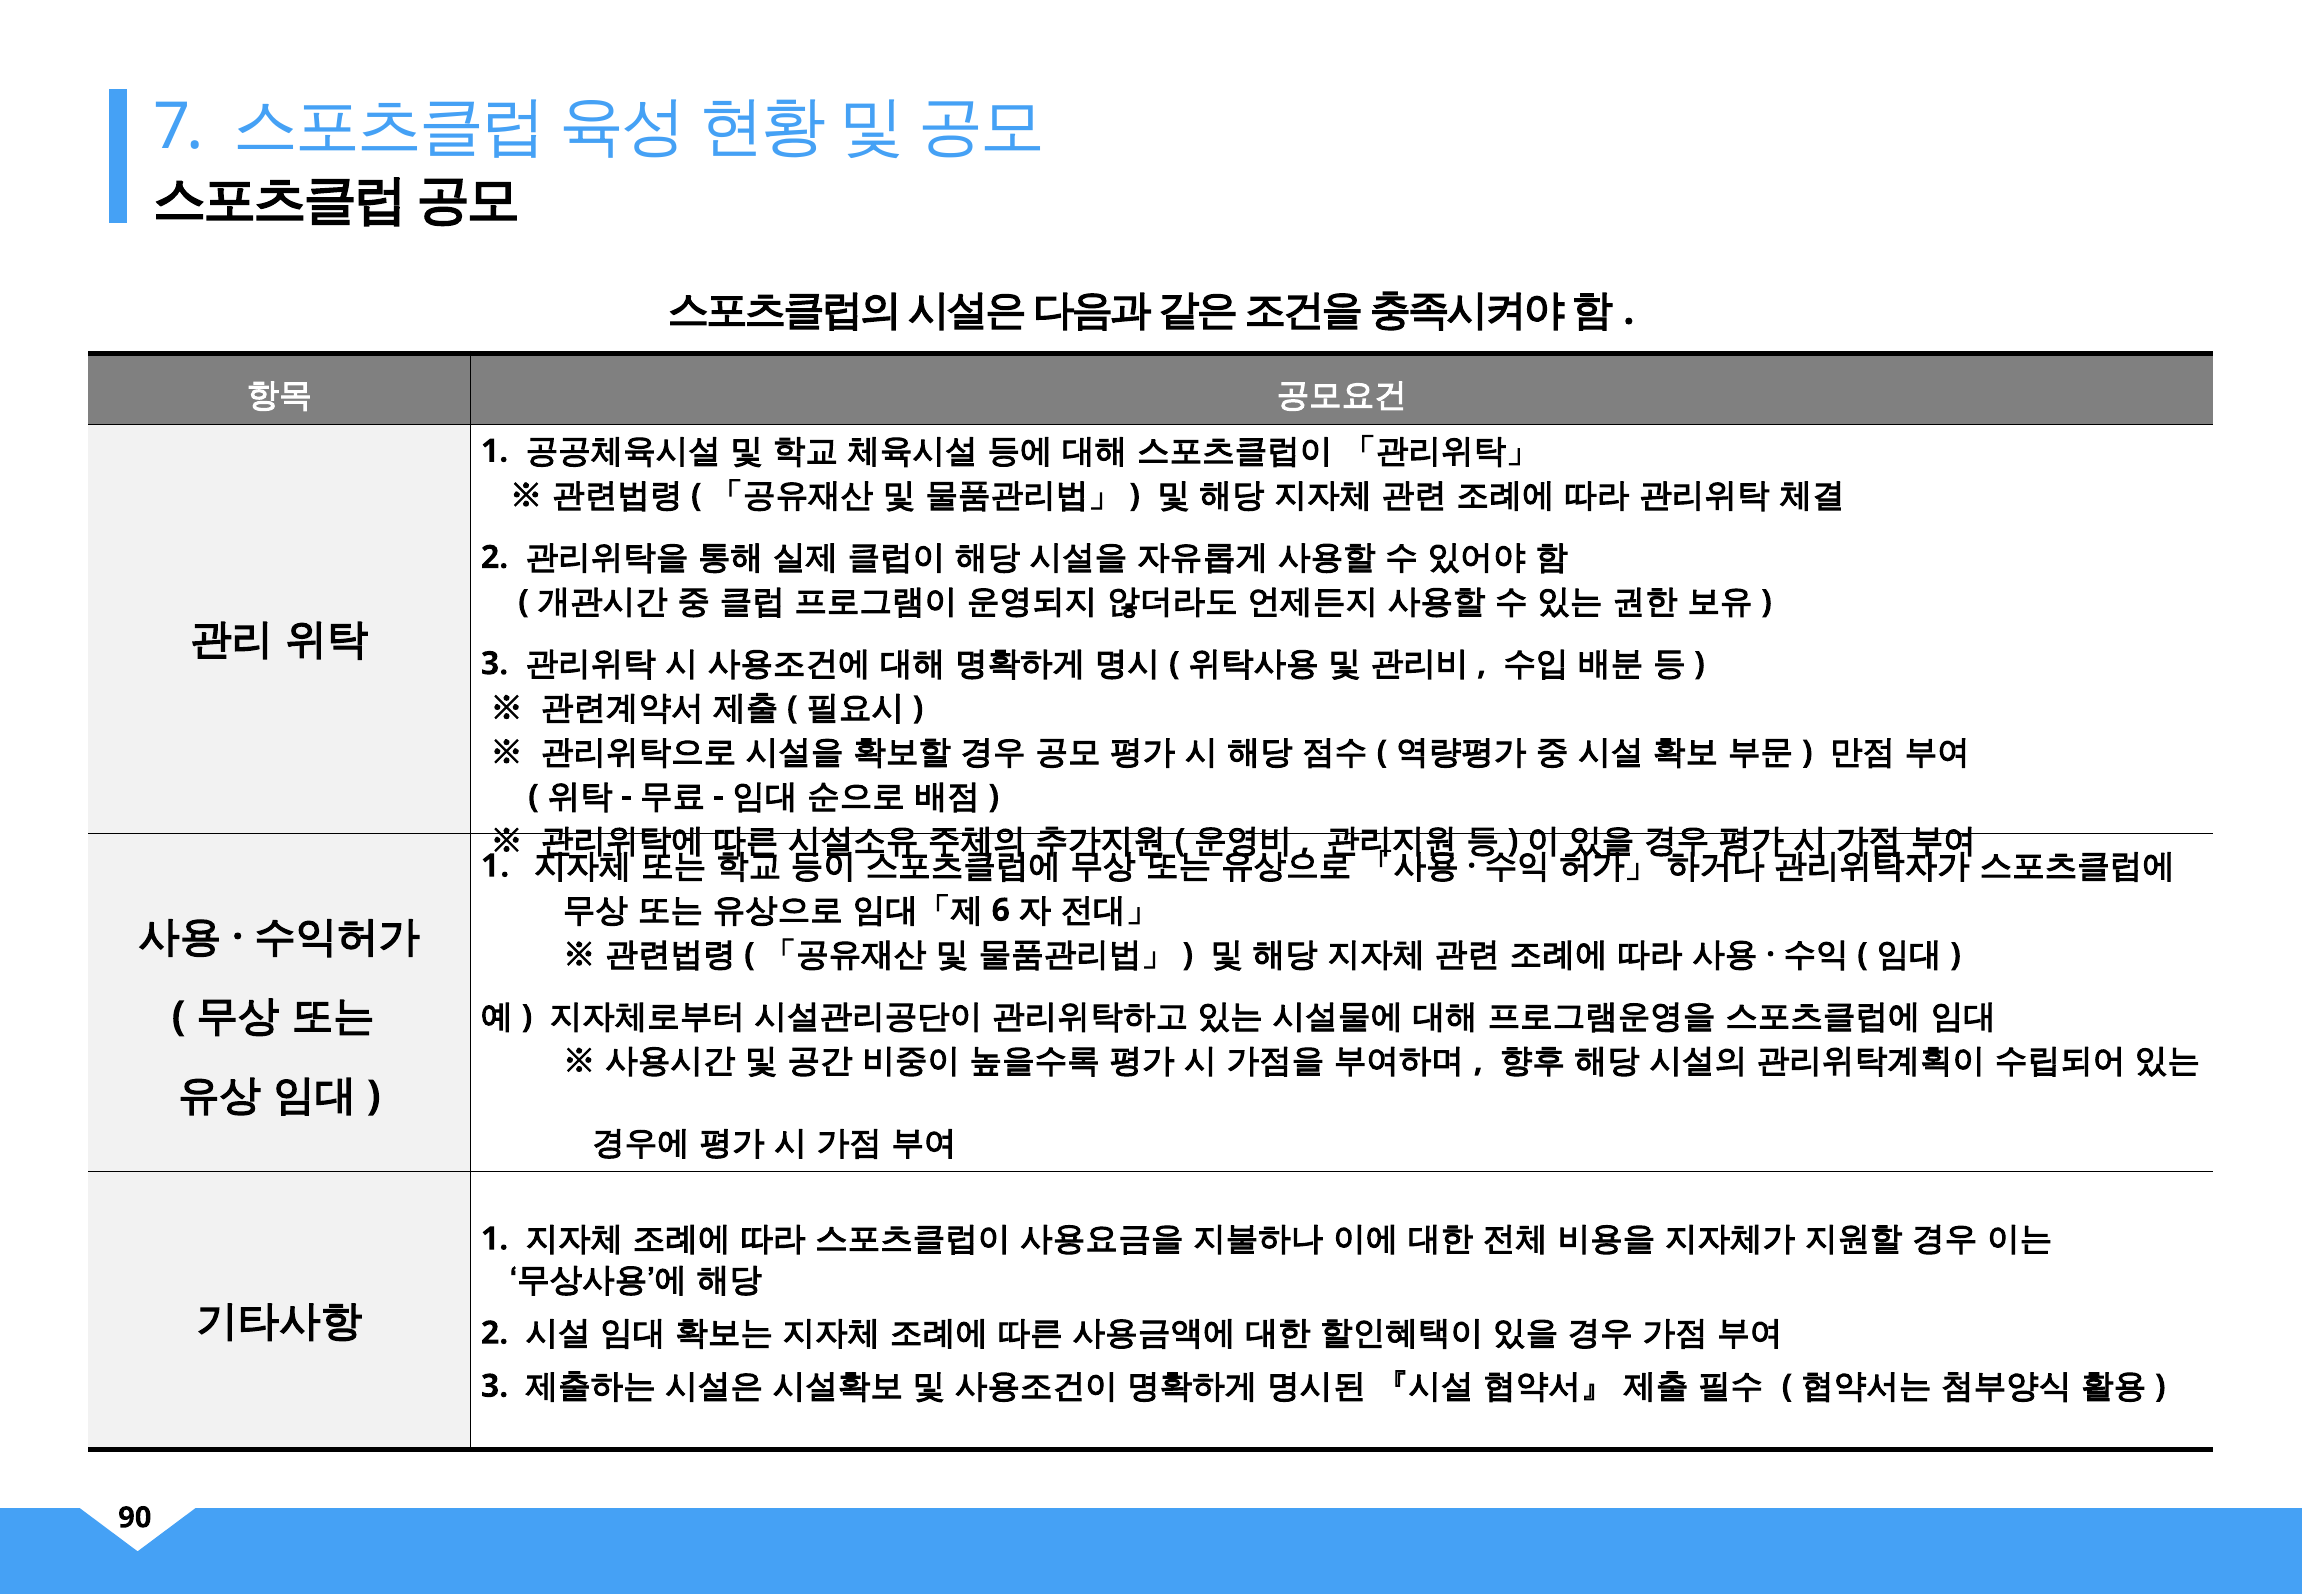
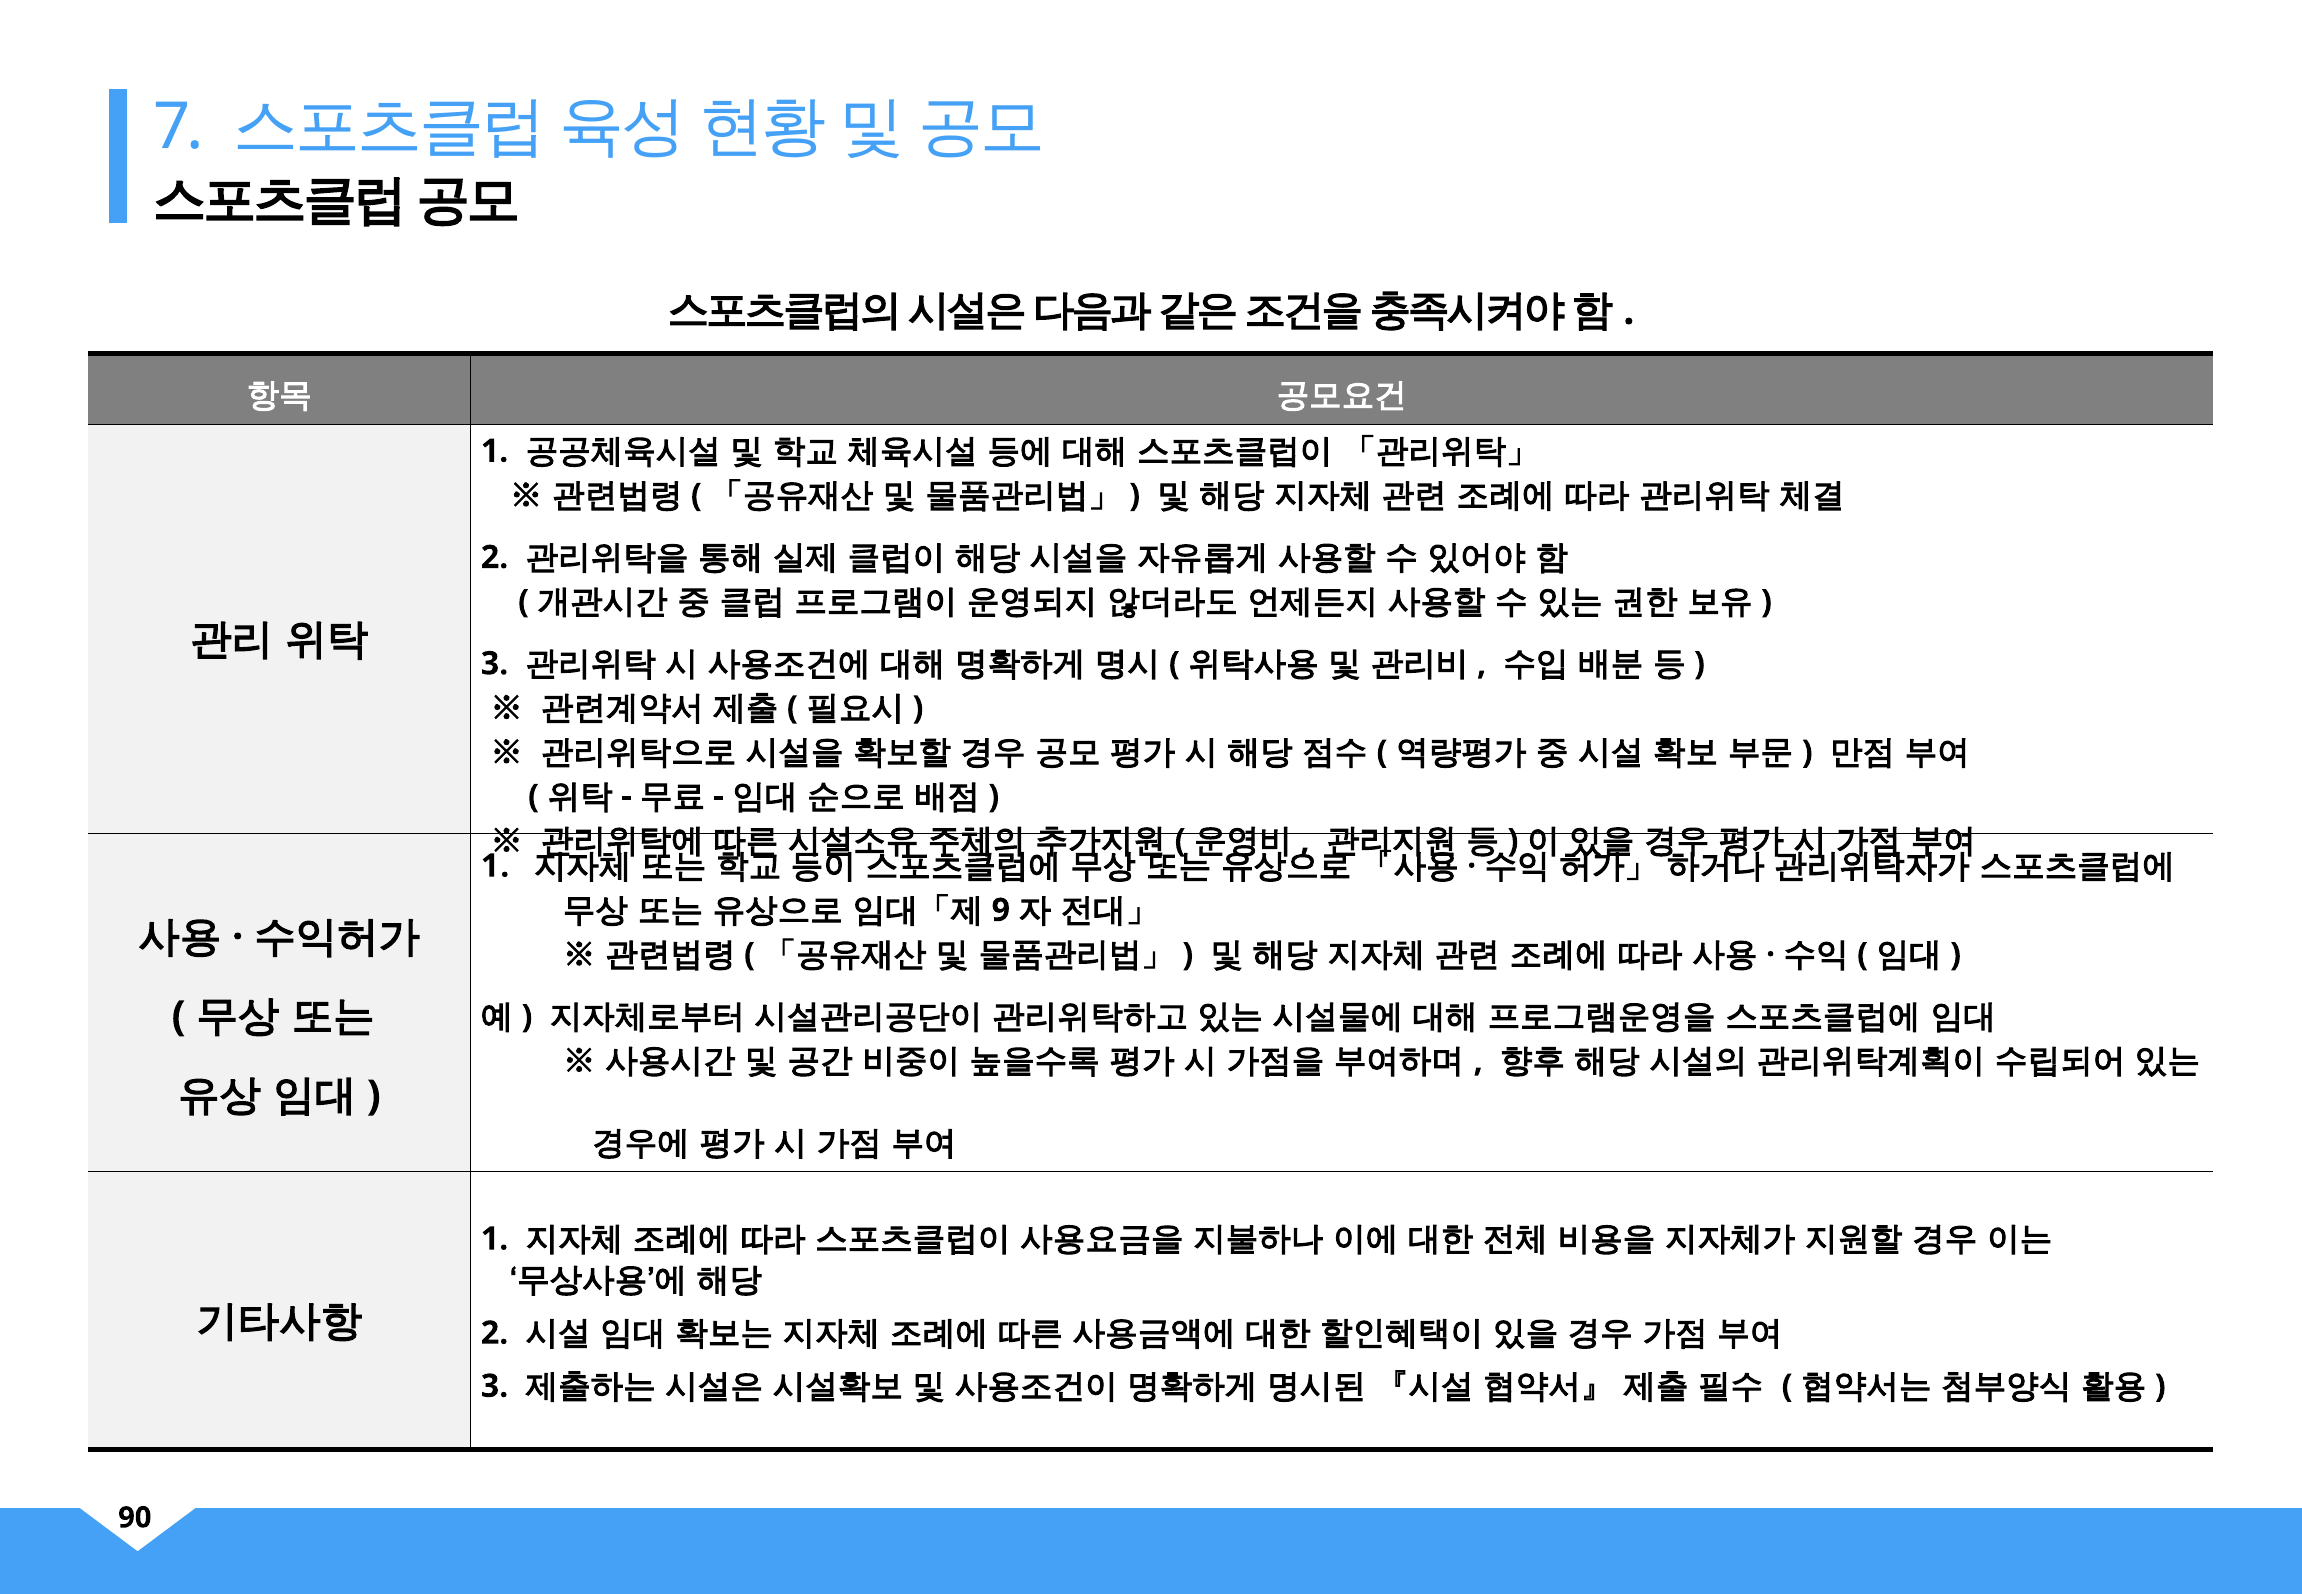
6: 6 -> 9
